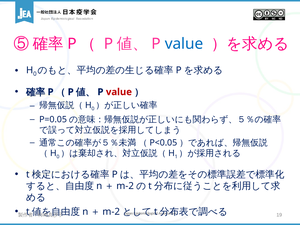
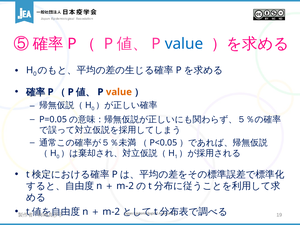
value at (119, 92) colour: red -> orange
